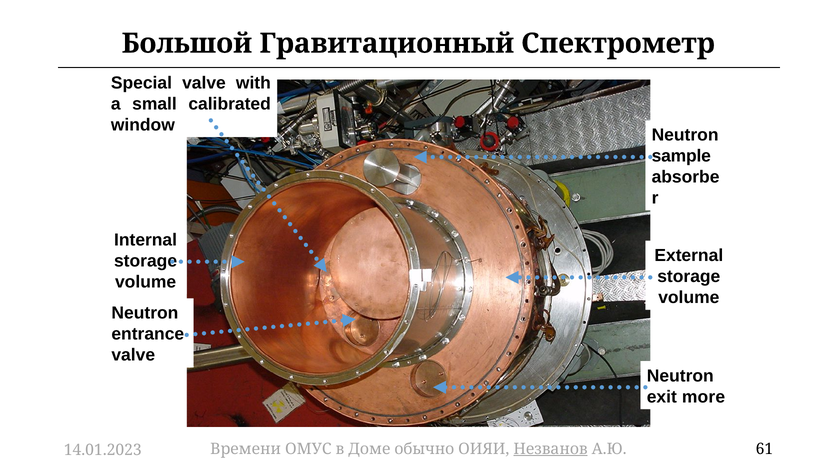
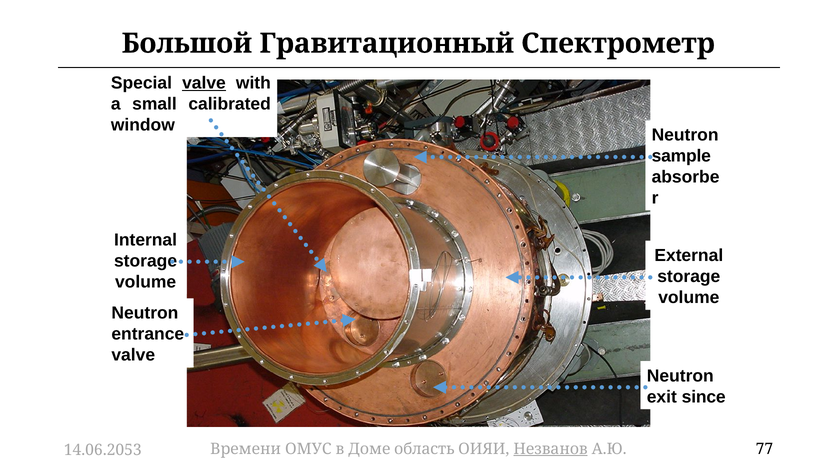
valve at (204, 83) underline: none -> present
more: more -> since
обычно: обычно -> область
61: 61 -> 77
14.01.2023: 14.01.2023 -> 14.06.2053
